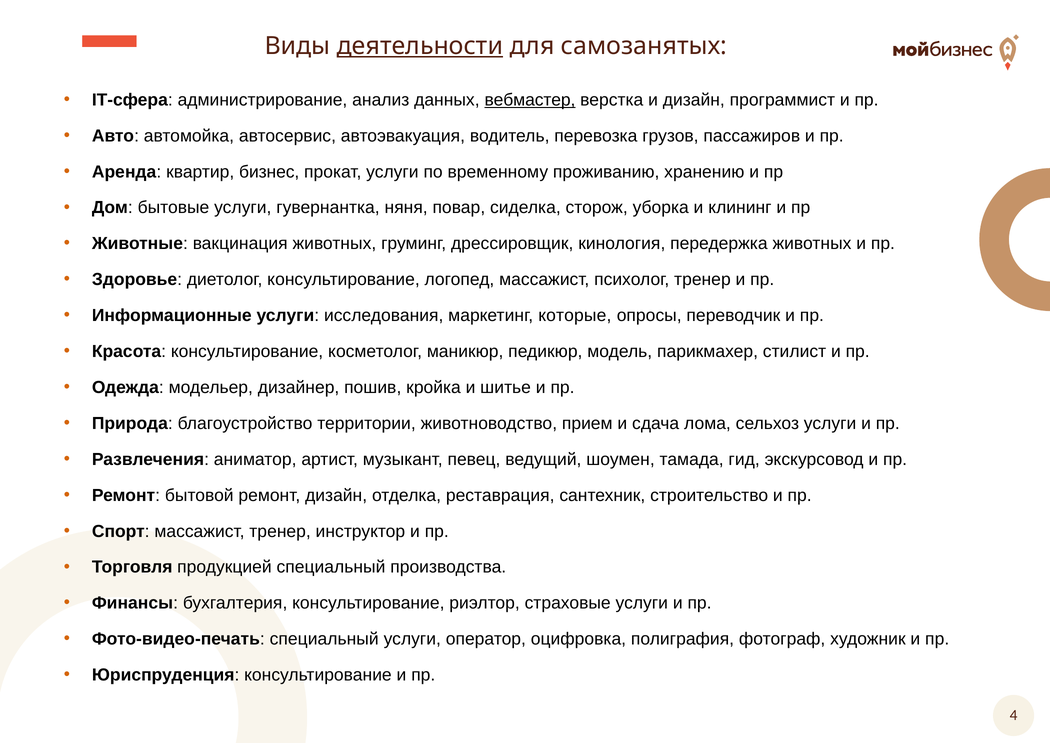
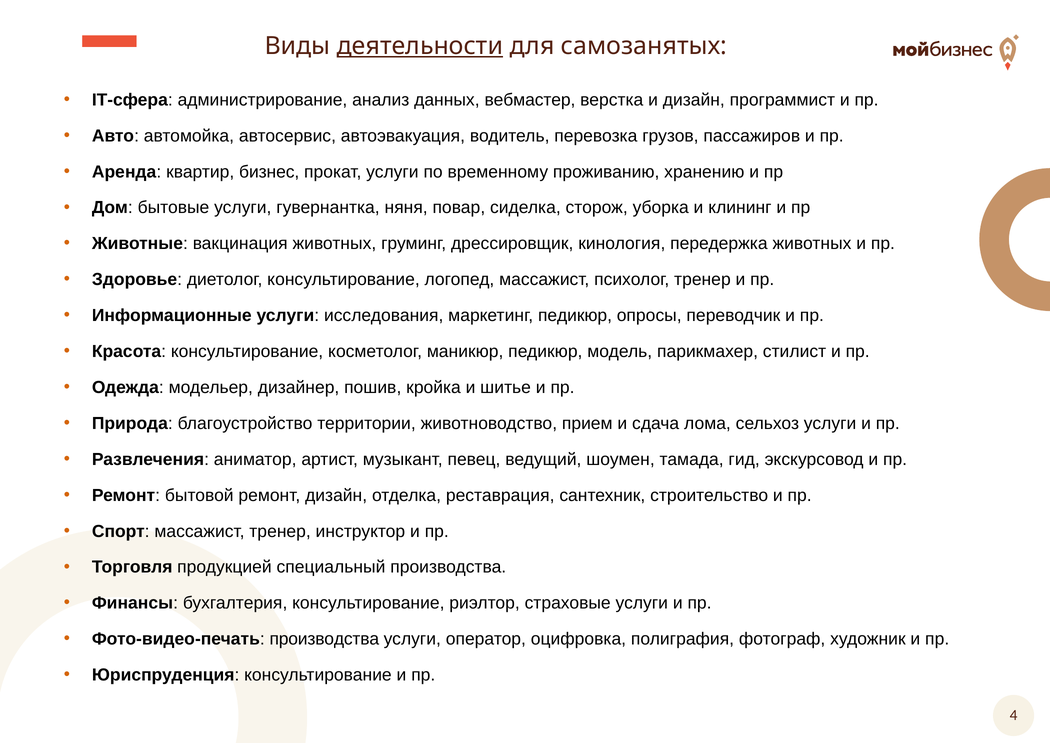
вебмастер underline: present -> none
маркетинг которые: которые -> педикюр
Фото-видео-печать специальный: специальный -> производства
